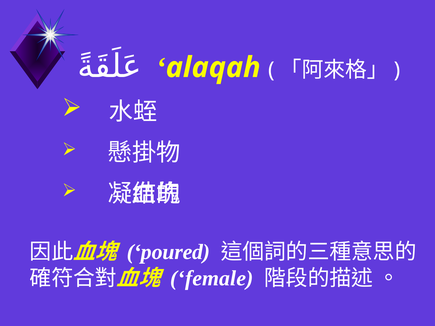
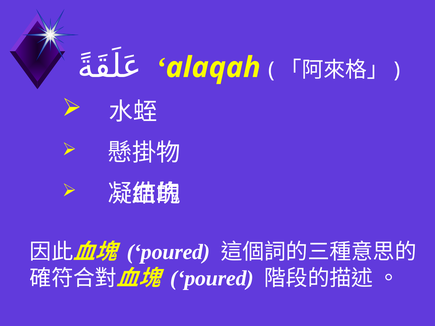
female at (212, 278): female -> poured
